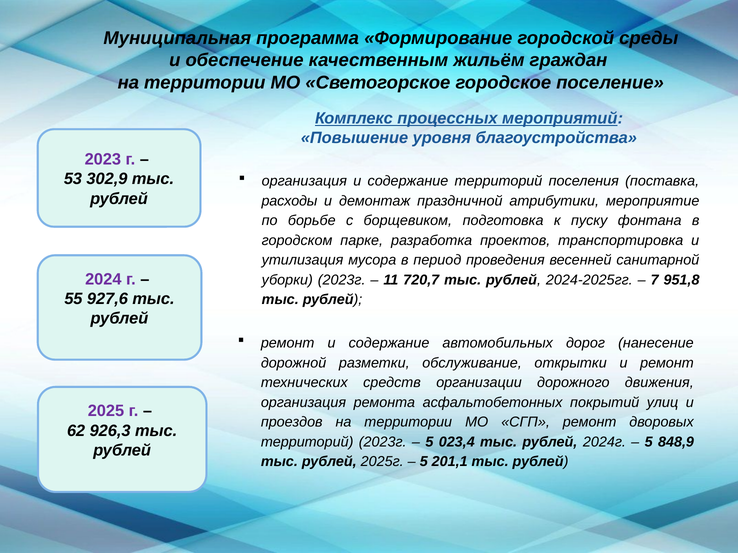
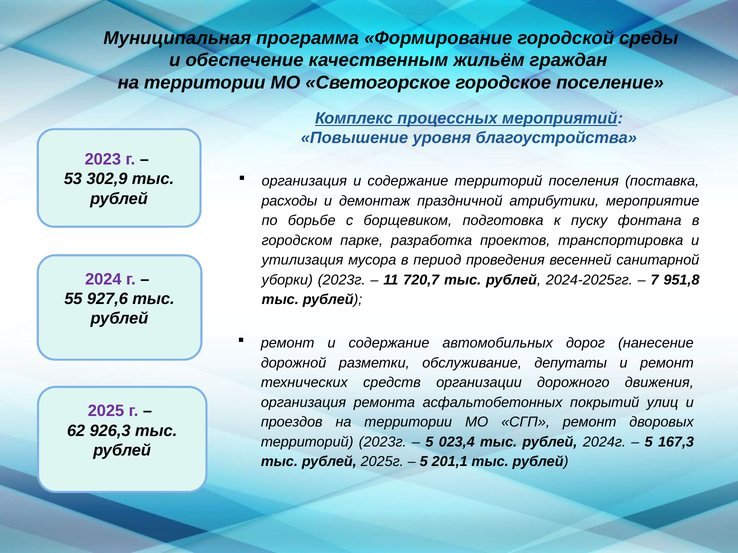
открытки: открытки -> депутаты
848,9: 848,9 -> 167,3
